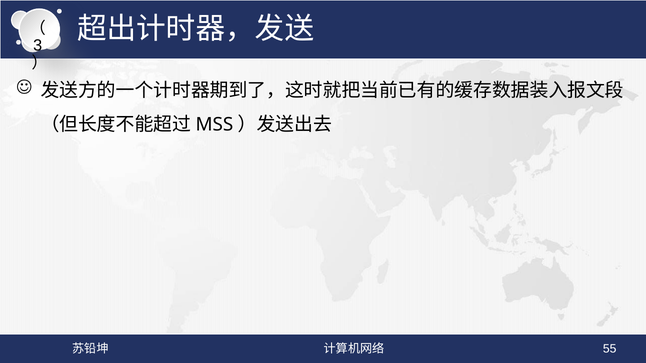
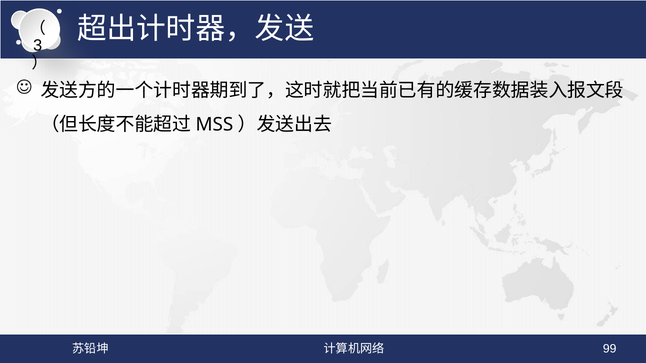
55: 55 -> 99
